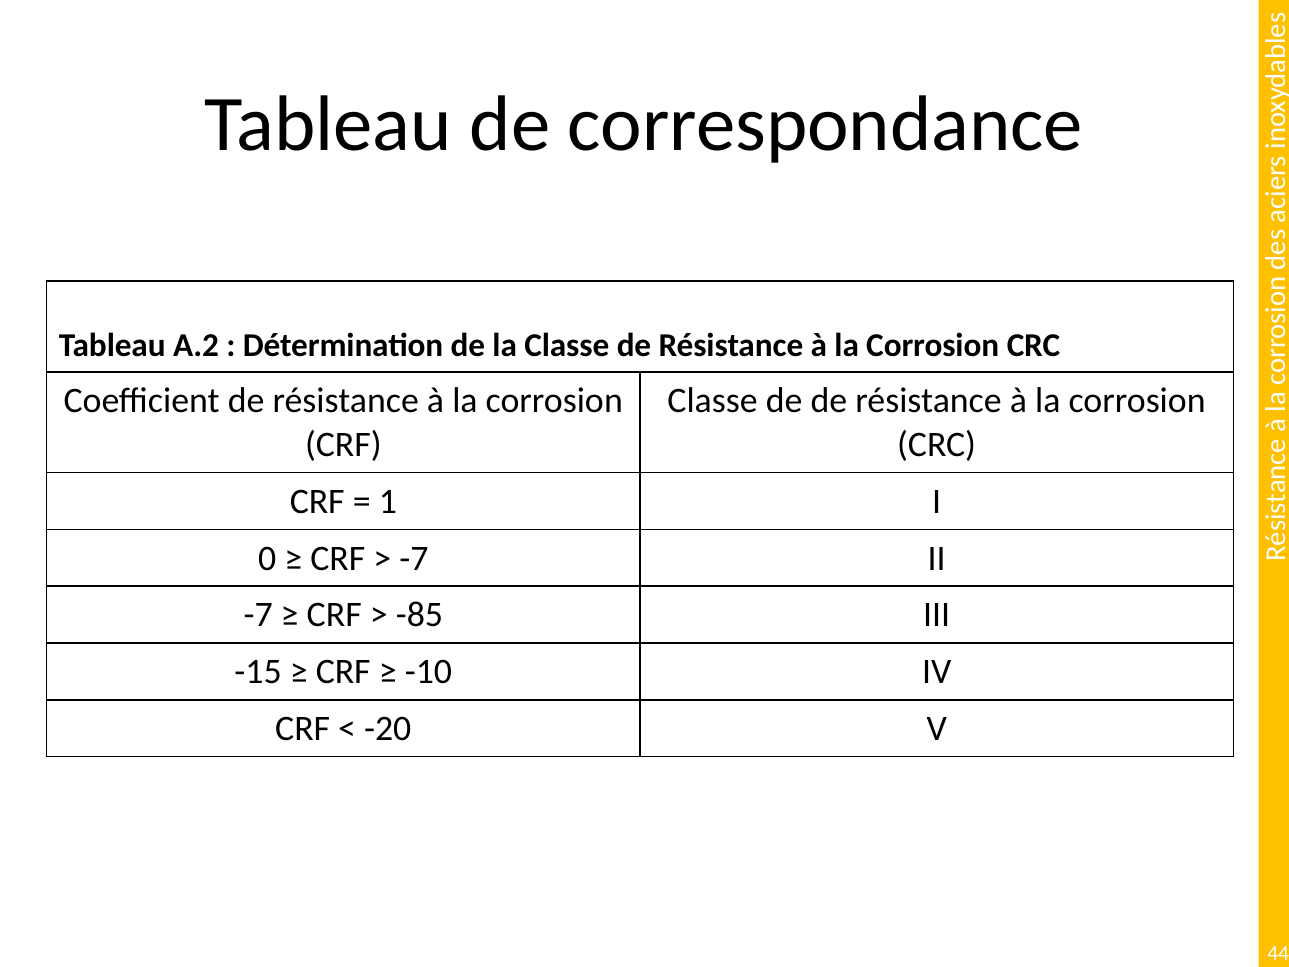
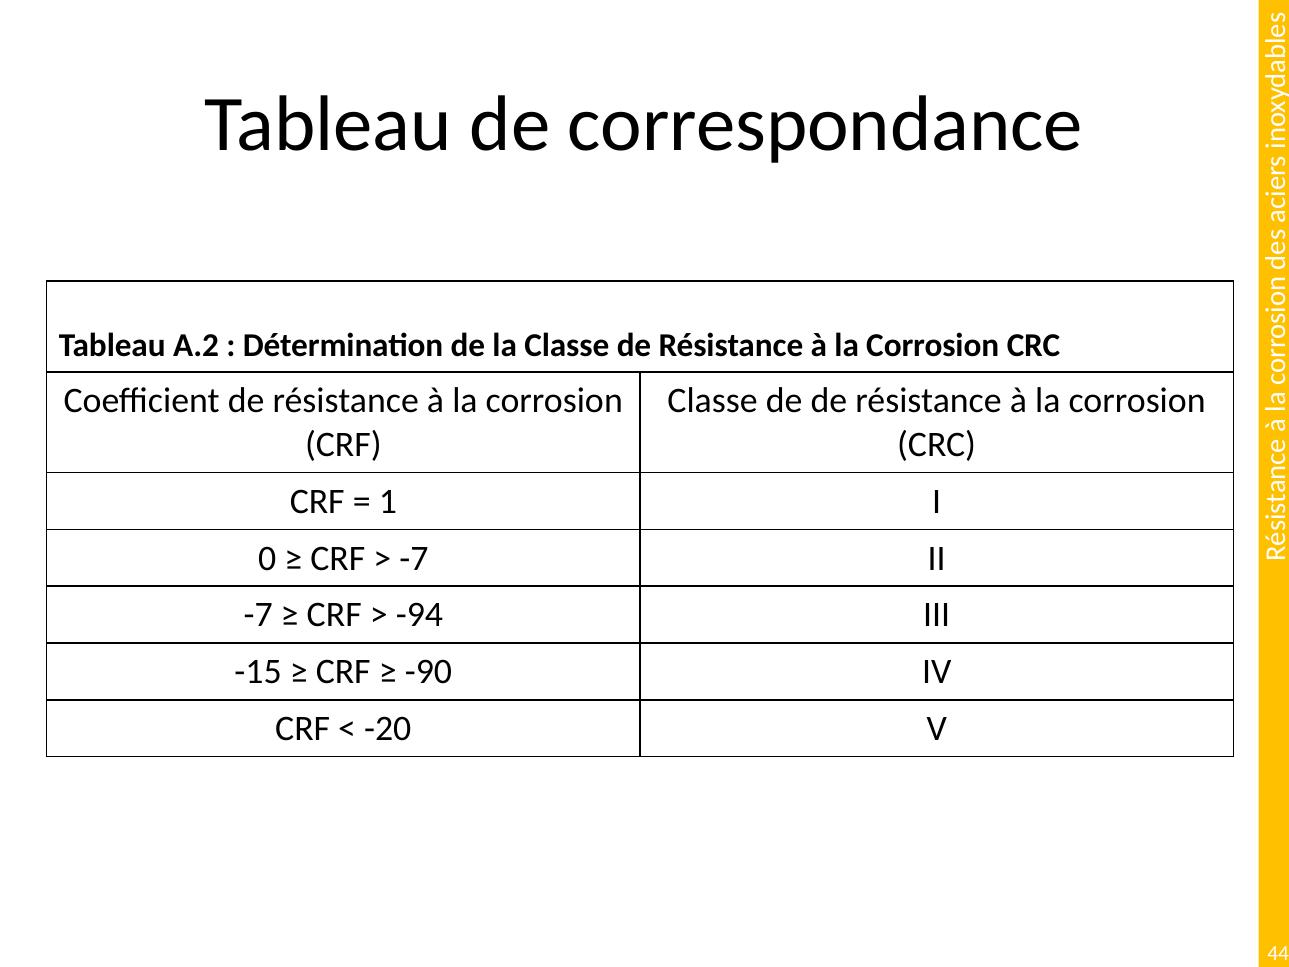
-85: -85 -> -94
-10: -10 -> -90
